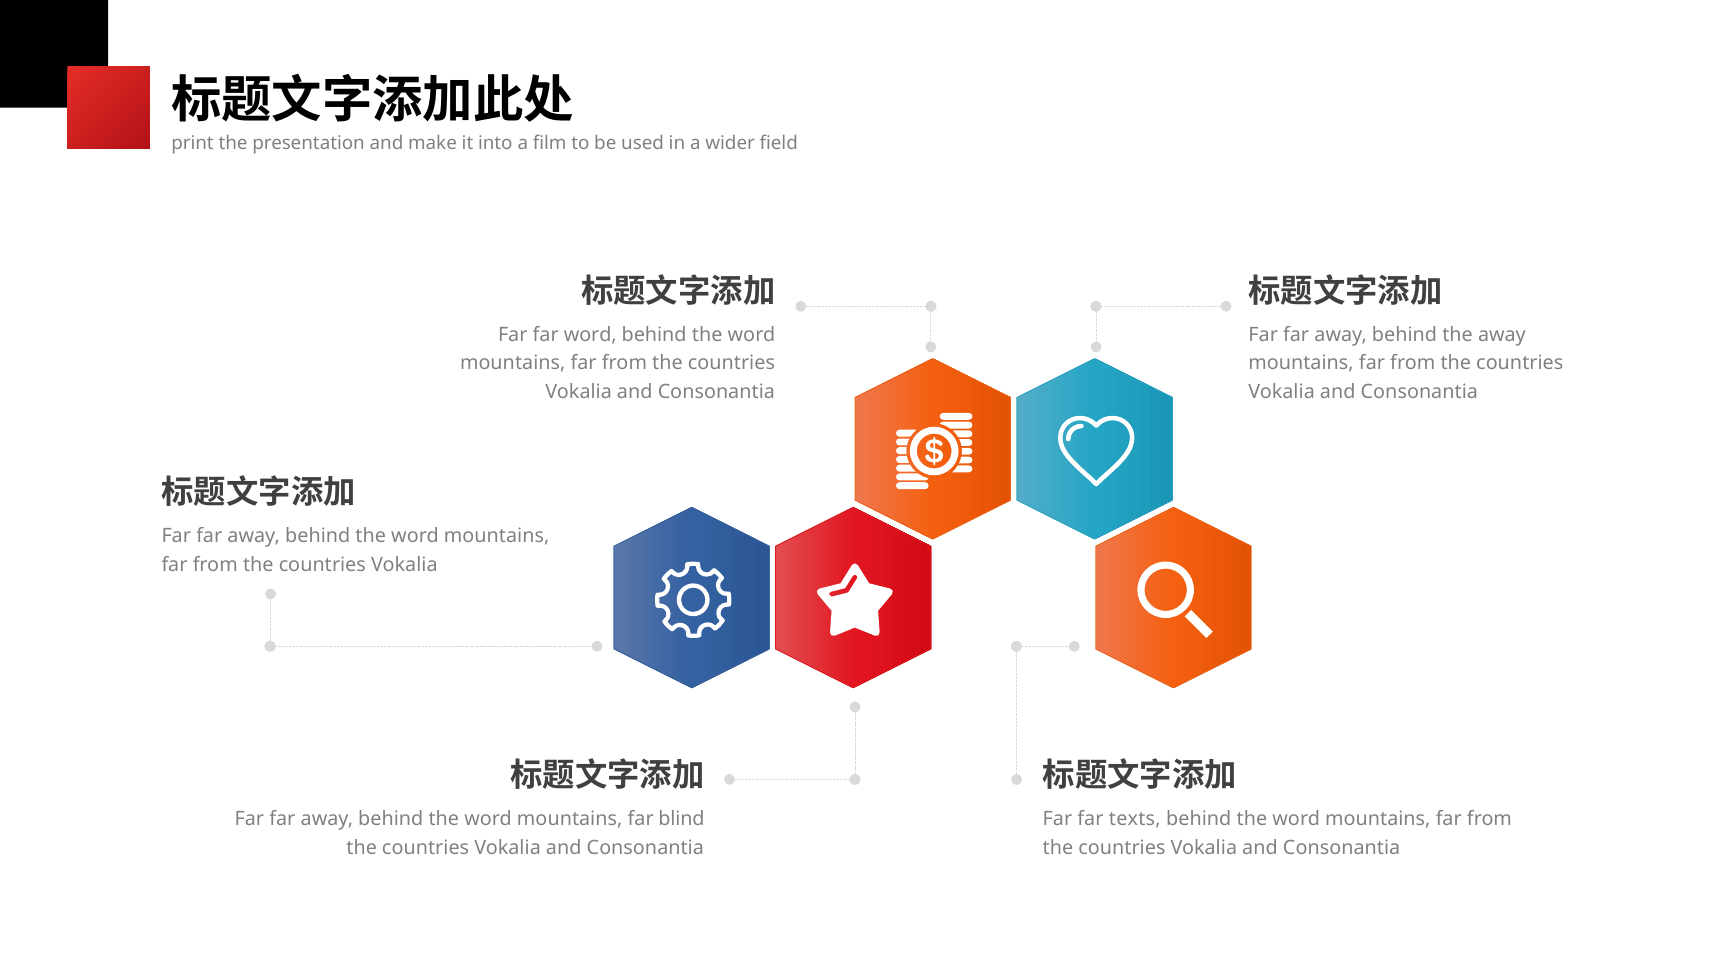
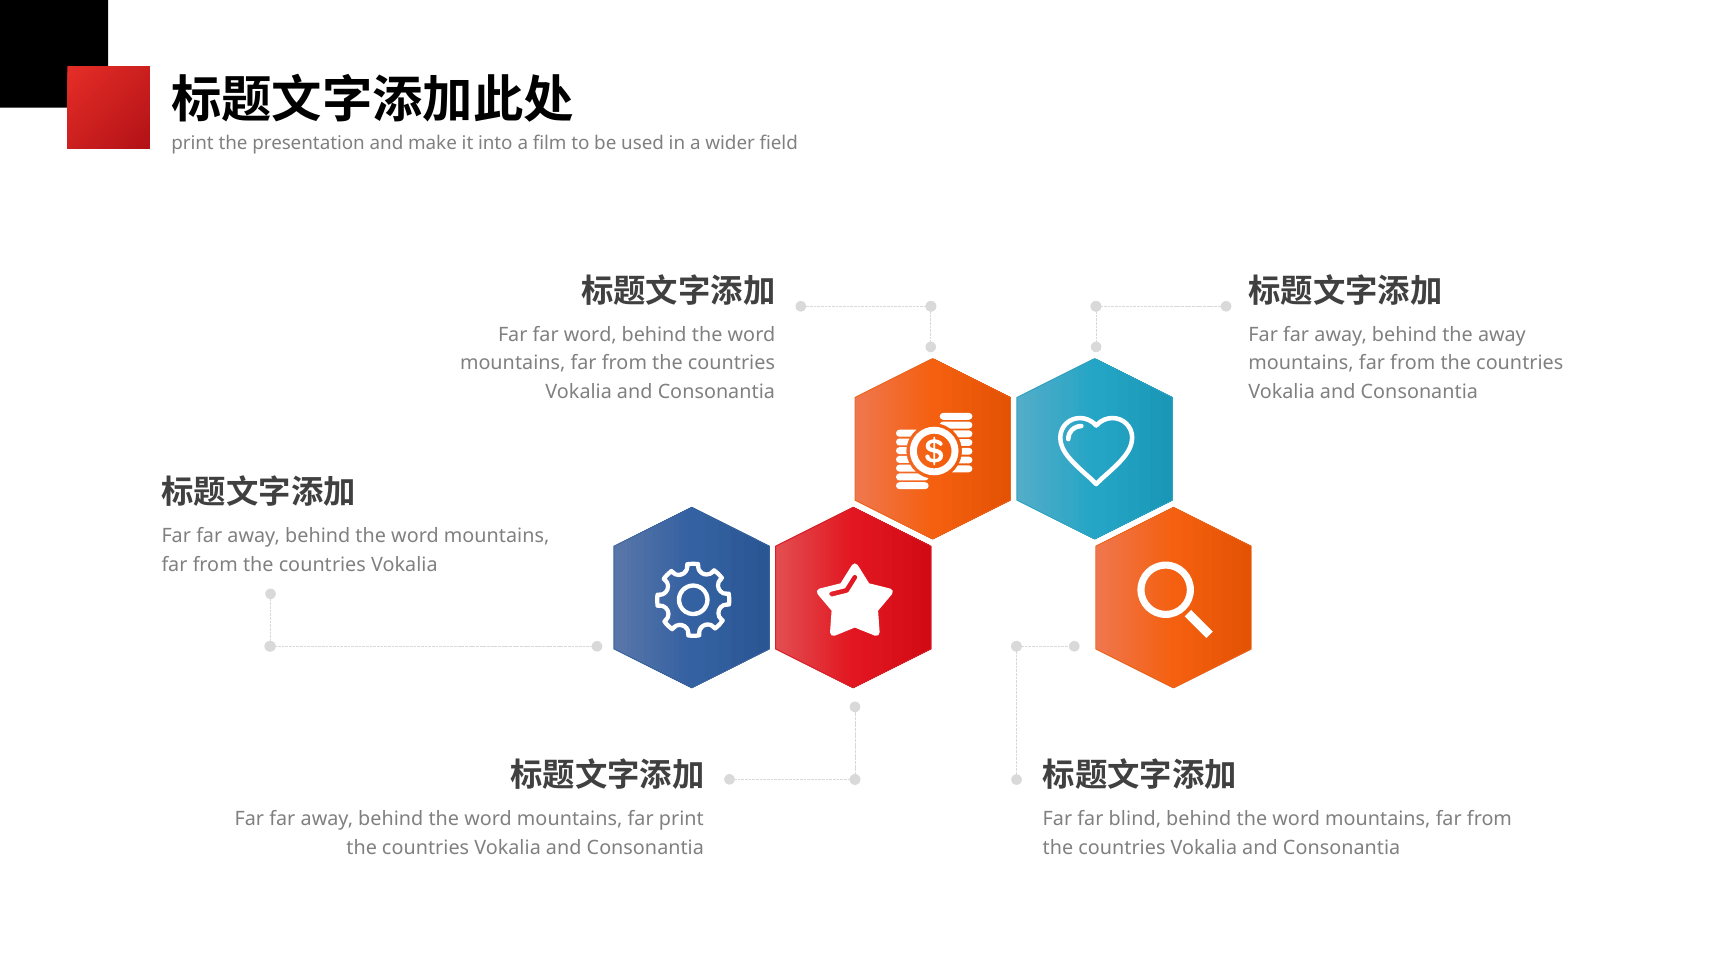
far blind: blind -> print
texts: texts -> blind
